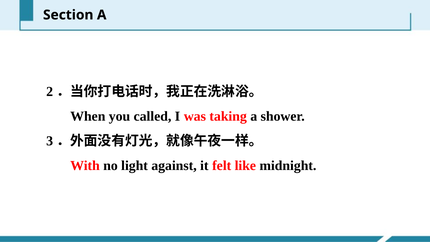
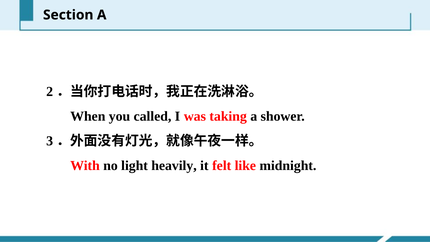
against: against -> heavily
